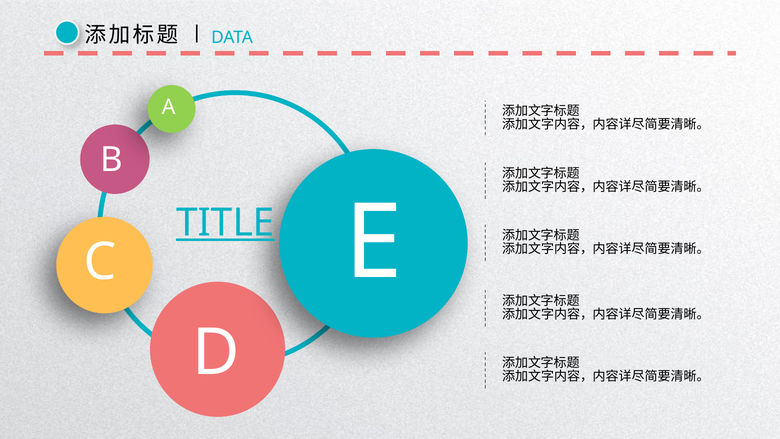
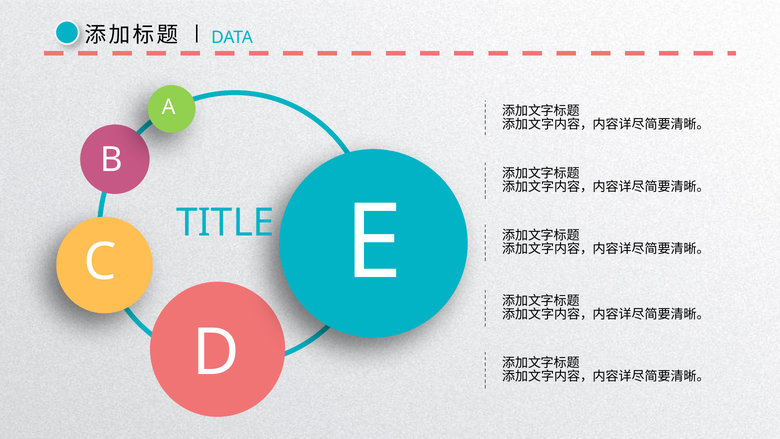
TITLE underline: present -> none
